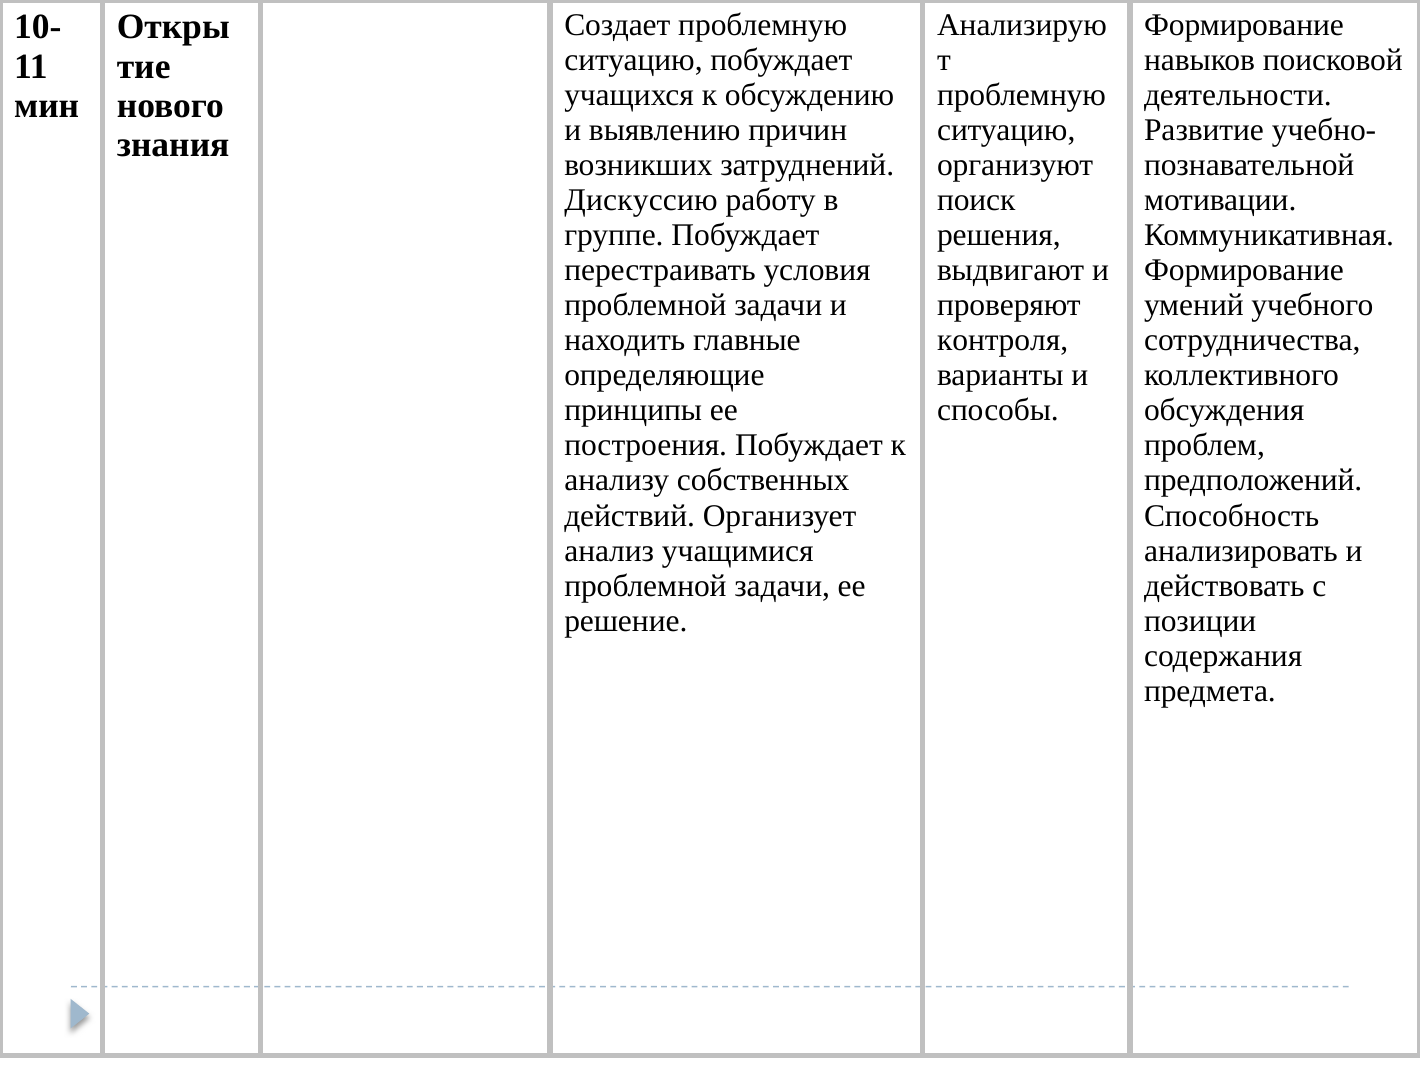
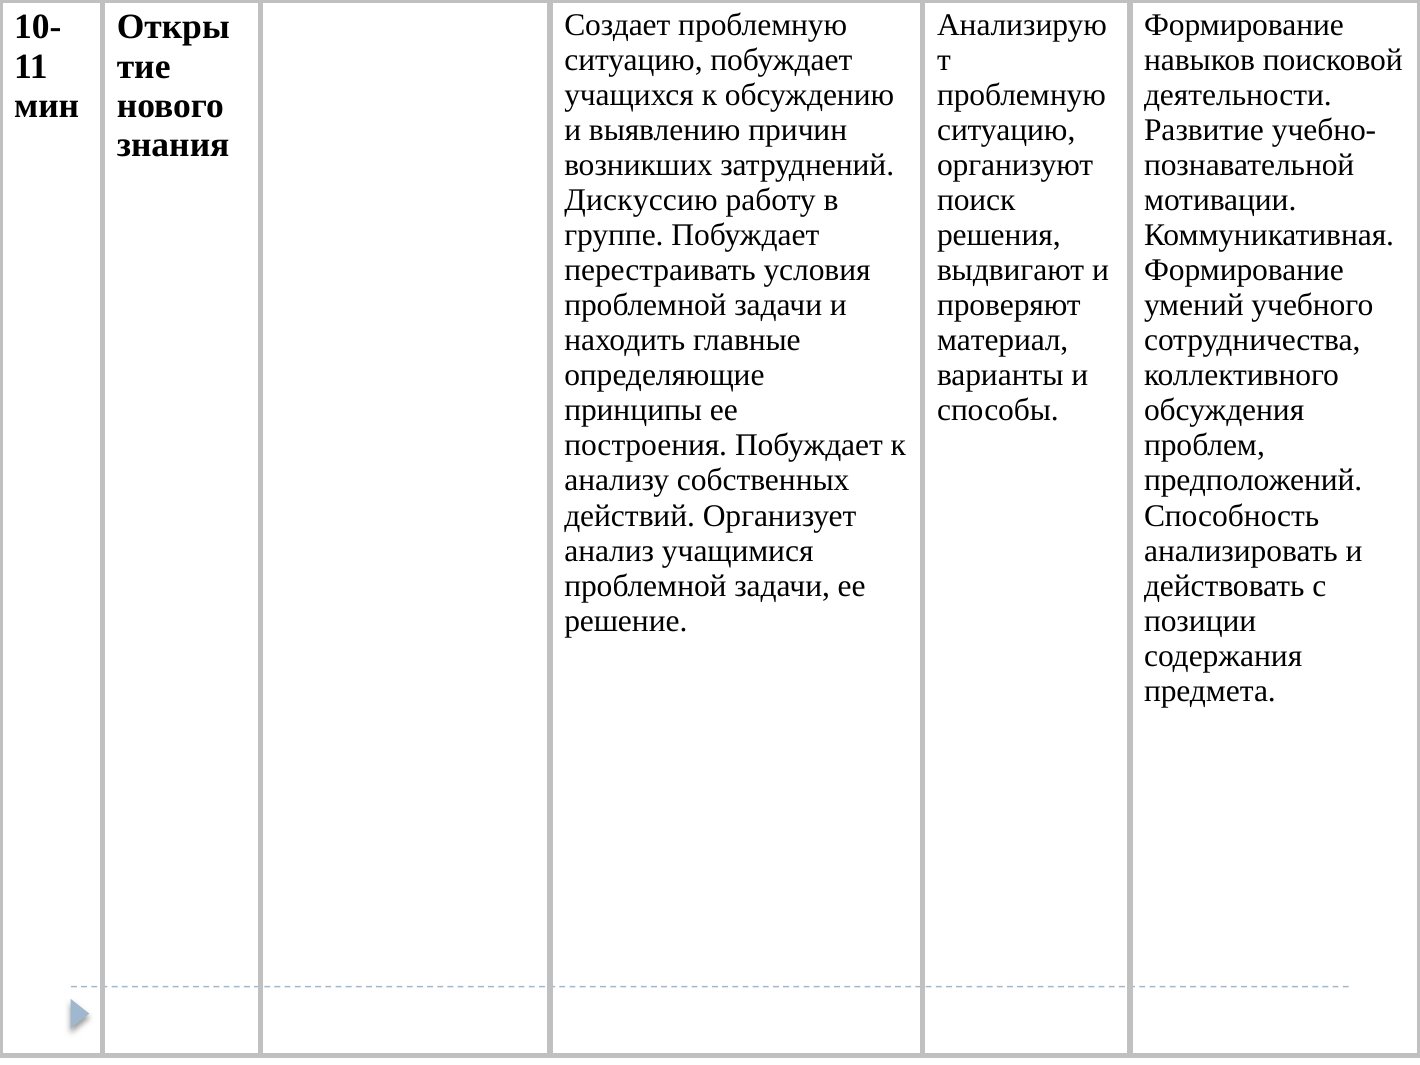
контроля: контроля -> материал
